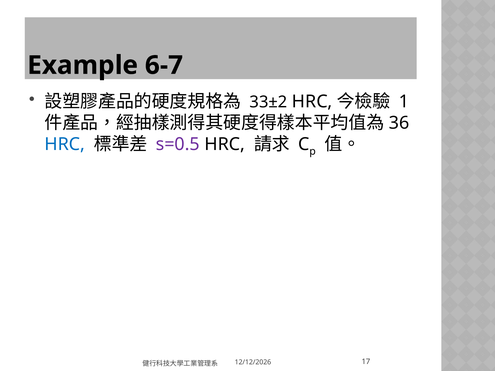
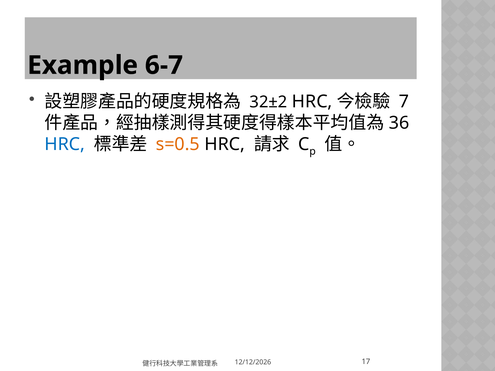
33±2: 33±2 -> 32±2
1: 1 -> 7
s=0.5 colour: purple -> orange
